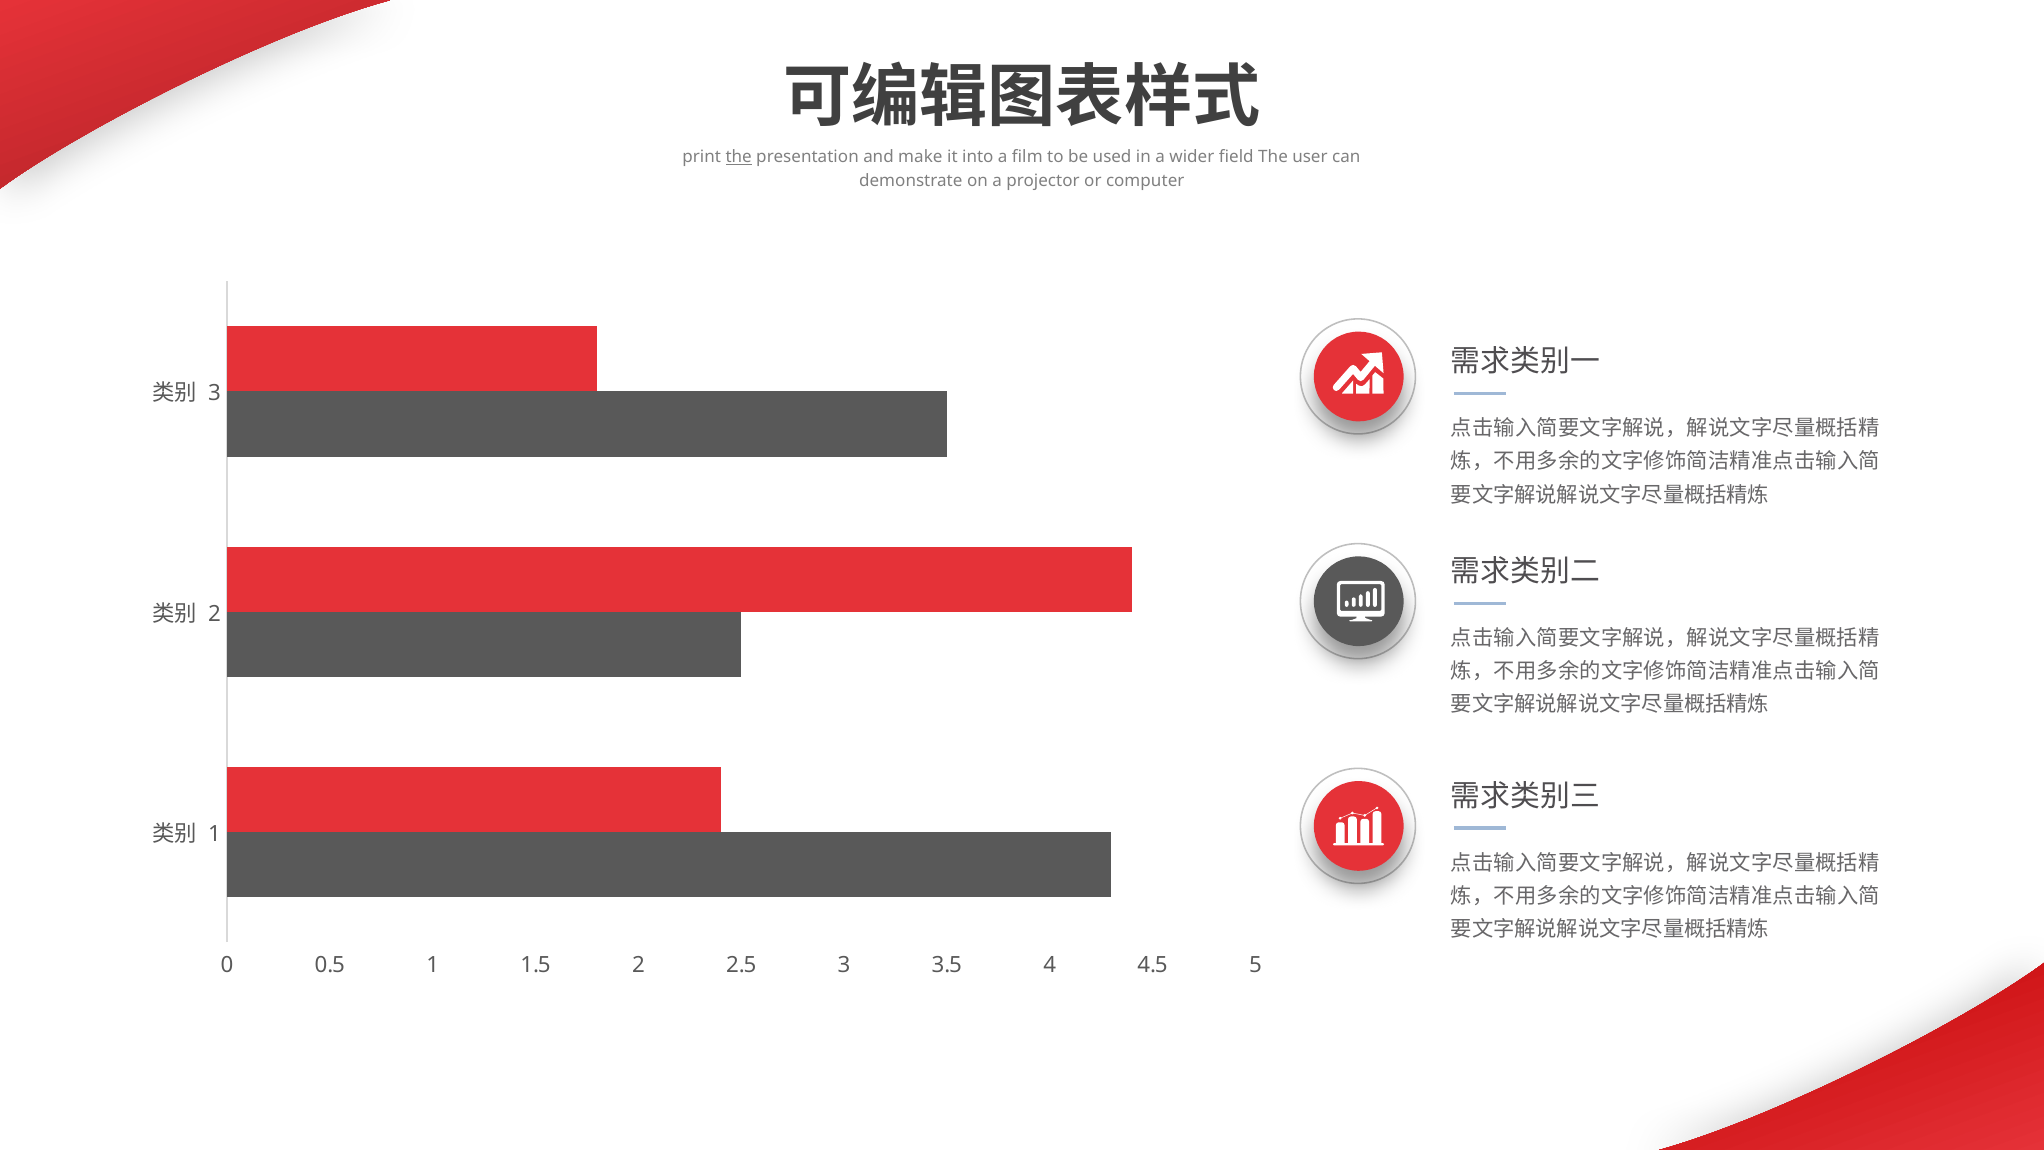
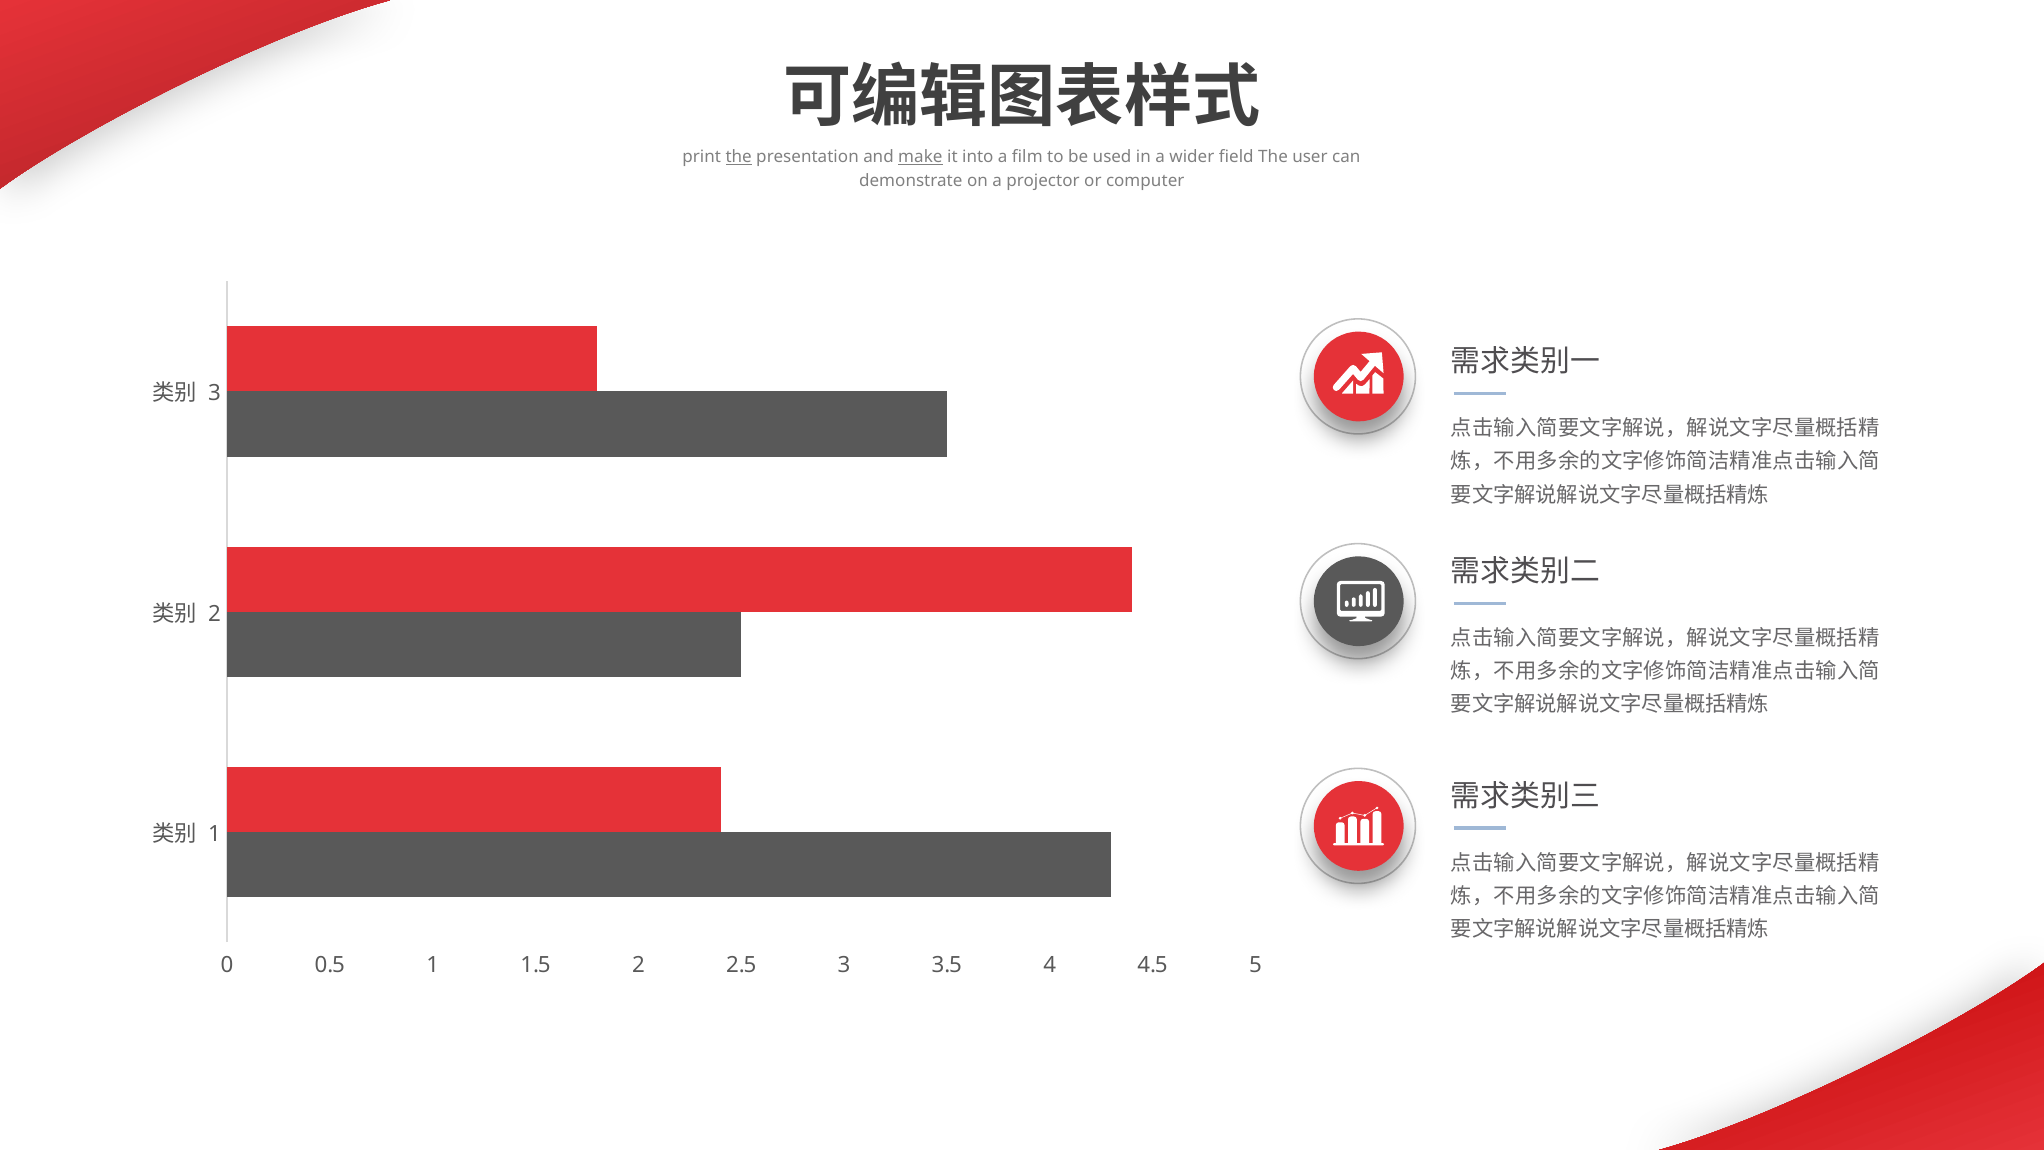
make underline: none -> present
